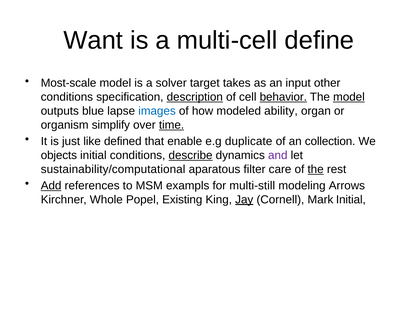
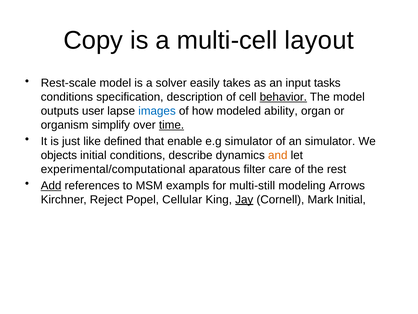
Want: Want -> Copy
define: define -> layout
Most-scale: Most-scale -> Rest-scale
target: target -> easily
other: other -> tasks
description underline: present -> none
model at (349, 97) underline: present -> none
blue: blue -> user
e.g duplicate: duplicate -> simulator
an collection: collection -> simulator
describe underline: present -> none
and colour: purple -> orange
sustainability/computational: sustainability/computational -> experimental/computational
the at (316, 169) underline: present -> none
Whole: Whole -> Reject
Existing: Existing -> Cellular
